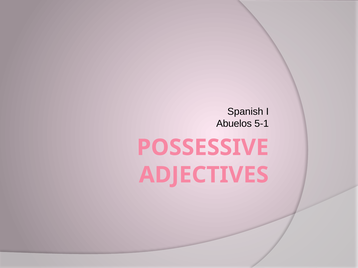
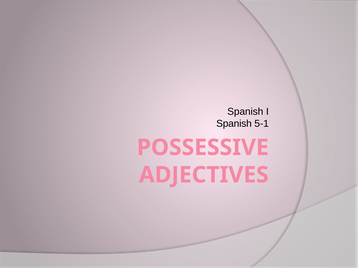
Abuelos at (234, 124): Abuelos -> Spanish
